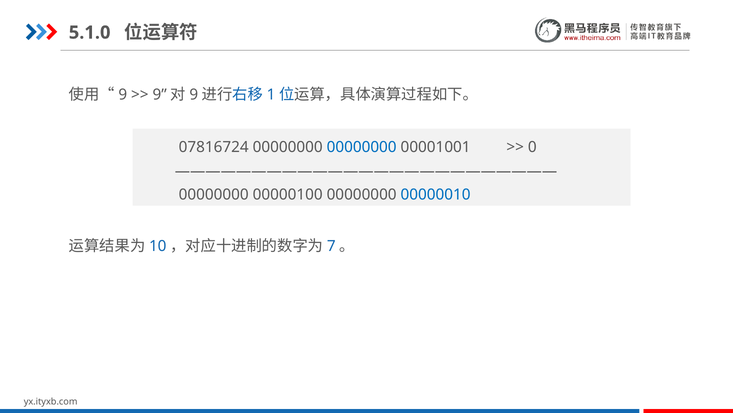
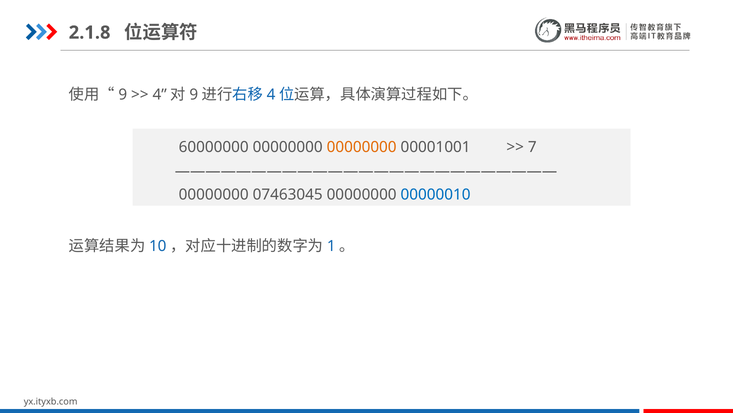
5.1.0: 5.1.0 -> 2.1.8
9 at (160, 94): 9 -> 4
1 at (271, 94): 1 -> 4
07816724: 07816724 -> 60000000
00000000 at (362, 147) colour: blue -> orange
0: 0 -> 7
00000100: 00000100 -> 07463045
7: 7 -> 1
